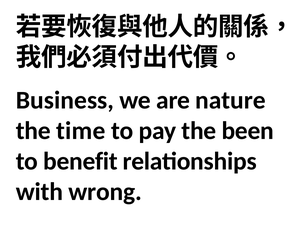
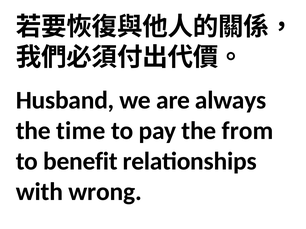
Business: Business -> Husband
nature: nature -> always
been: been -> from
